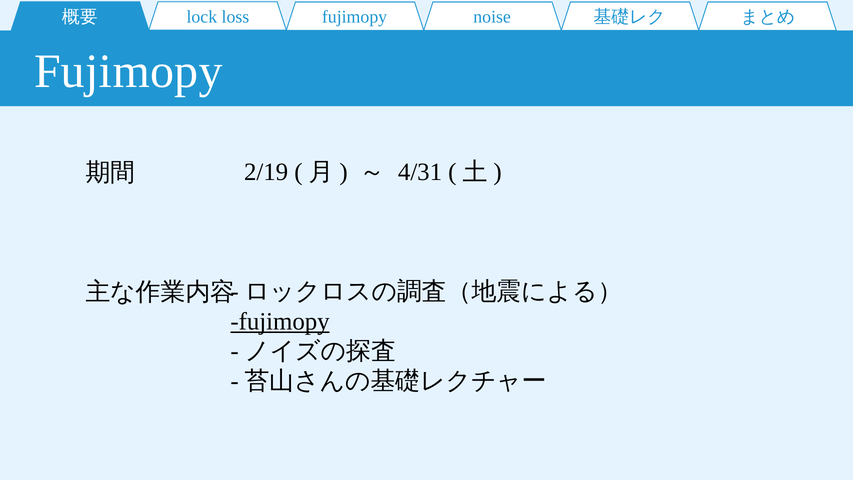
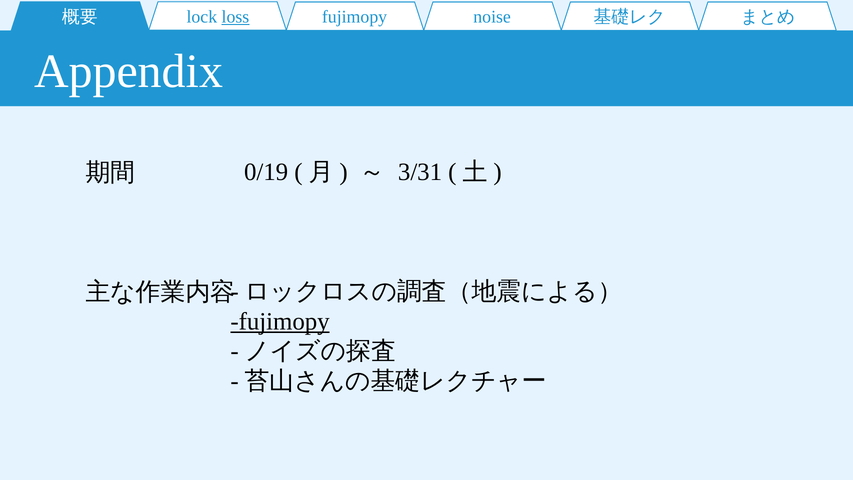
loss underline: none -> present
Fujimopy at (128, 71): Fujimopy -> Appendix
2/19: 2/19 -> 0/19
4/31: 4/31 -> 3/31
